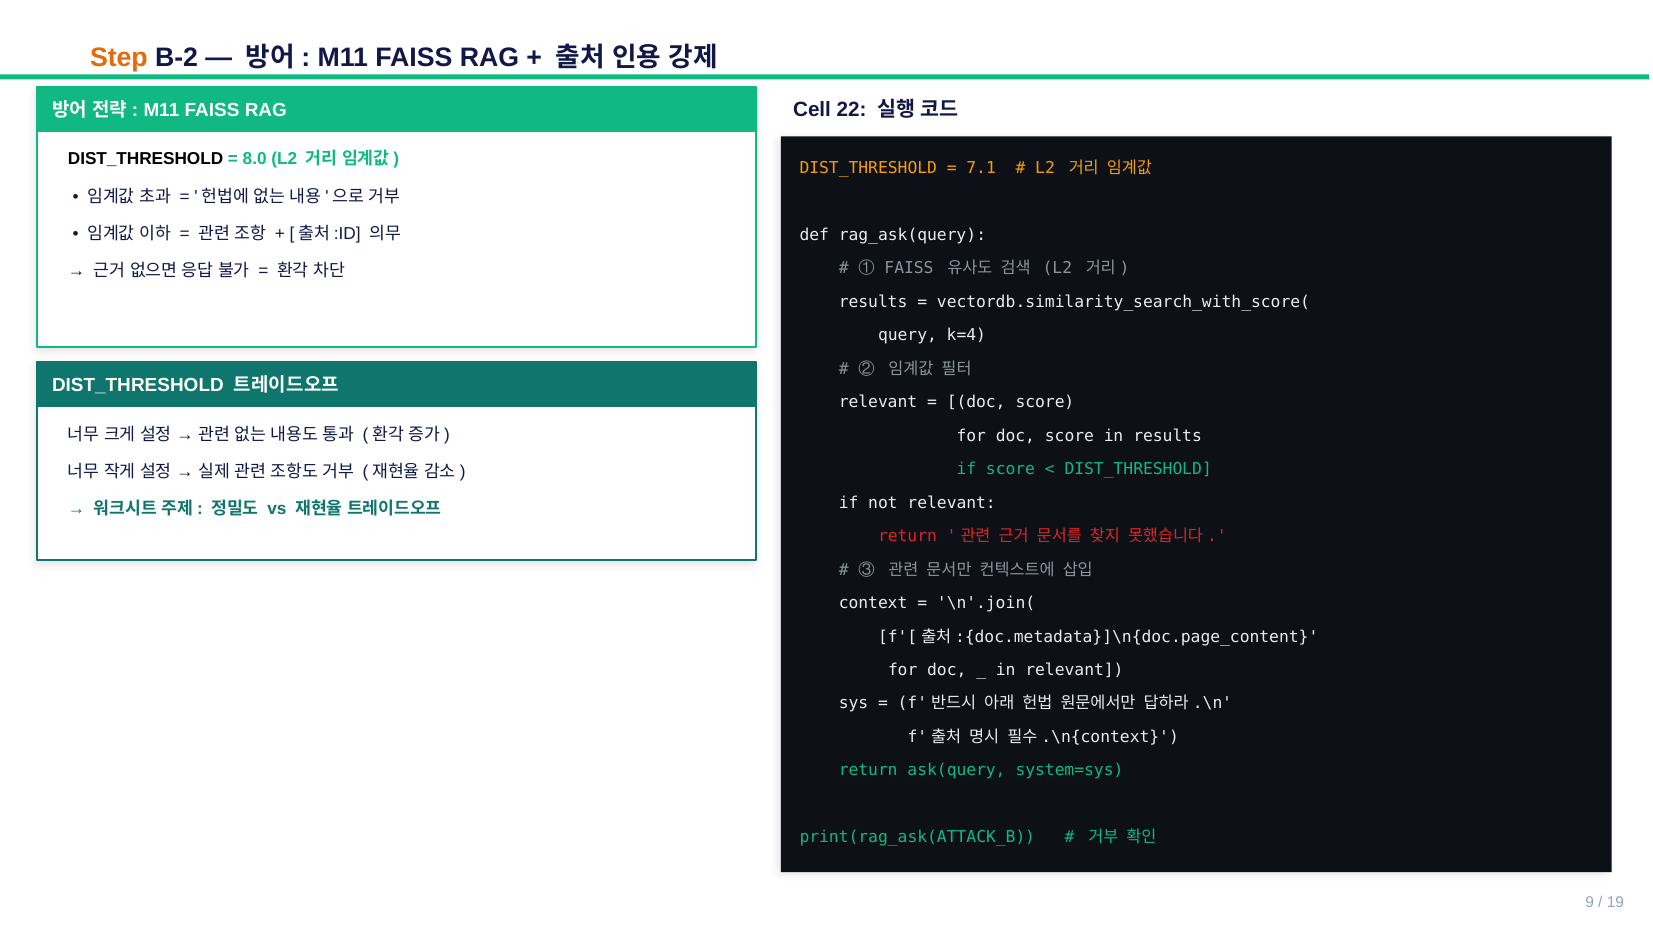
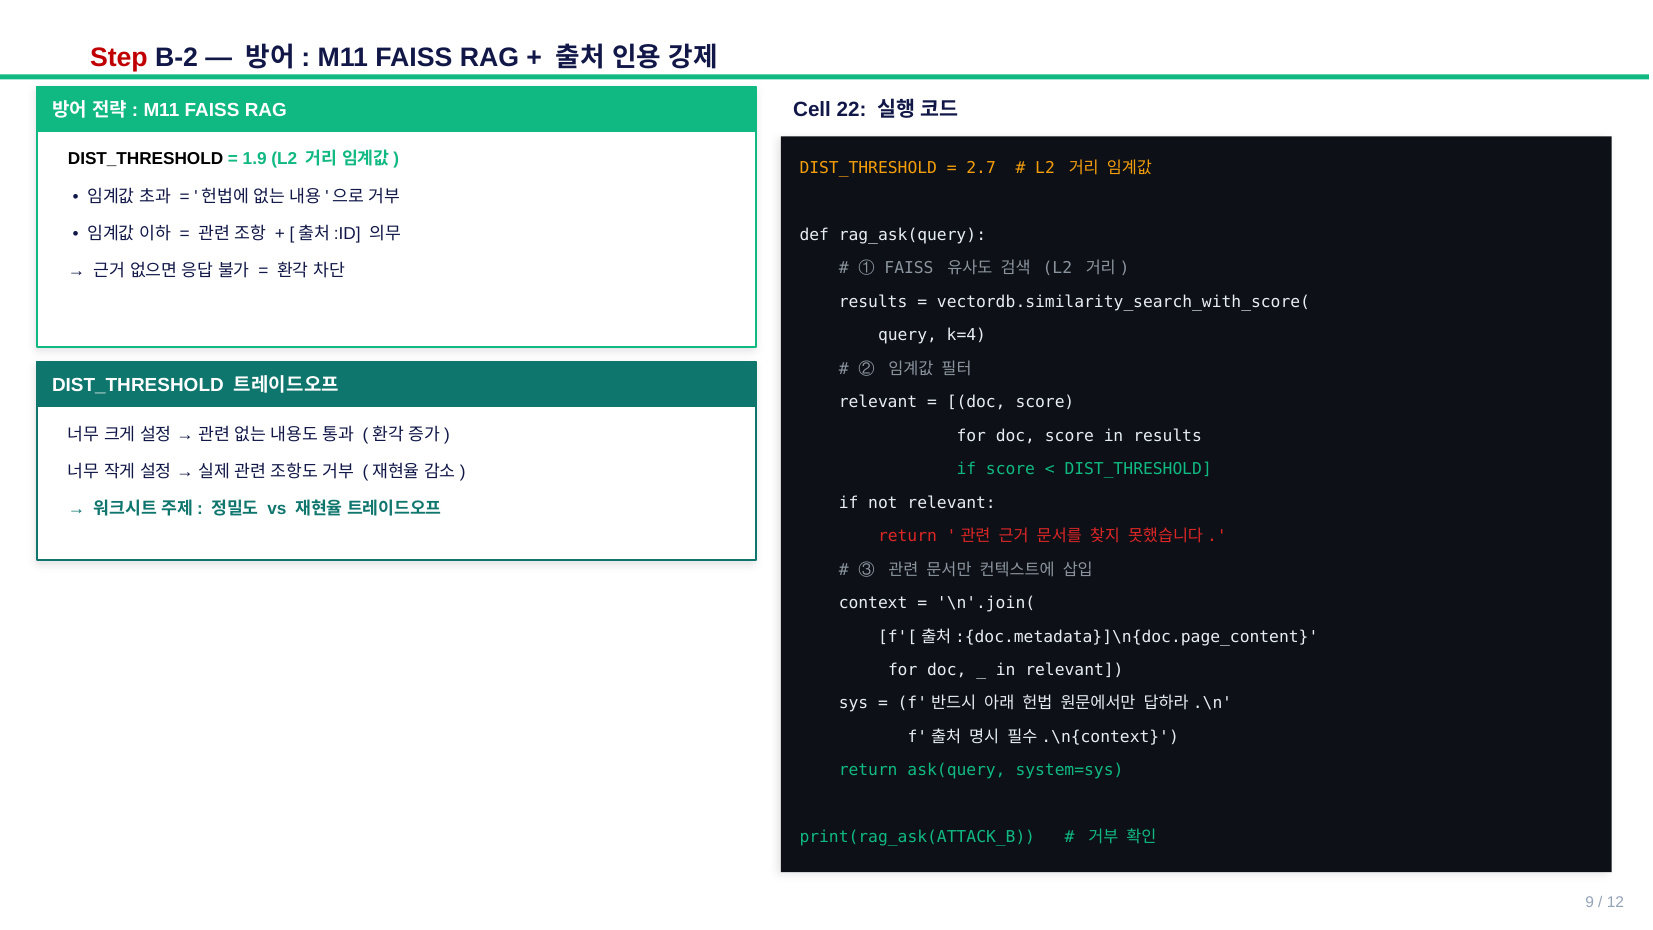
Step colour: orange -> red
8.0: 8.0 -> 1.9
7.1: 7.1 -> 2.7
19: 19 -> 12
